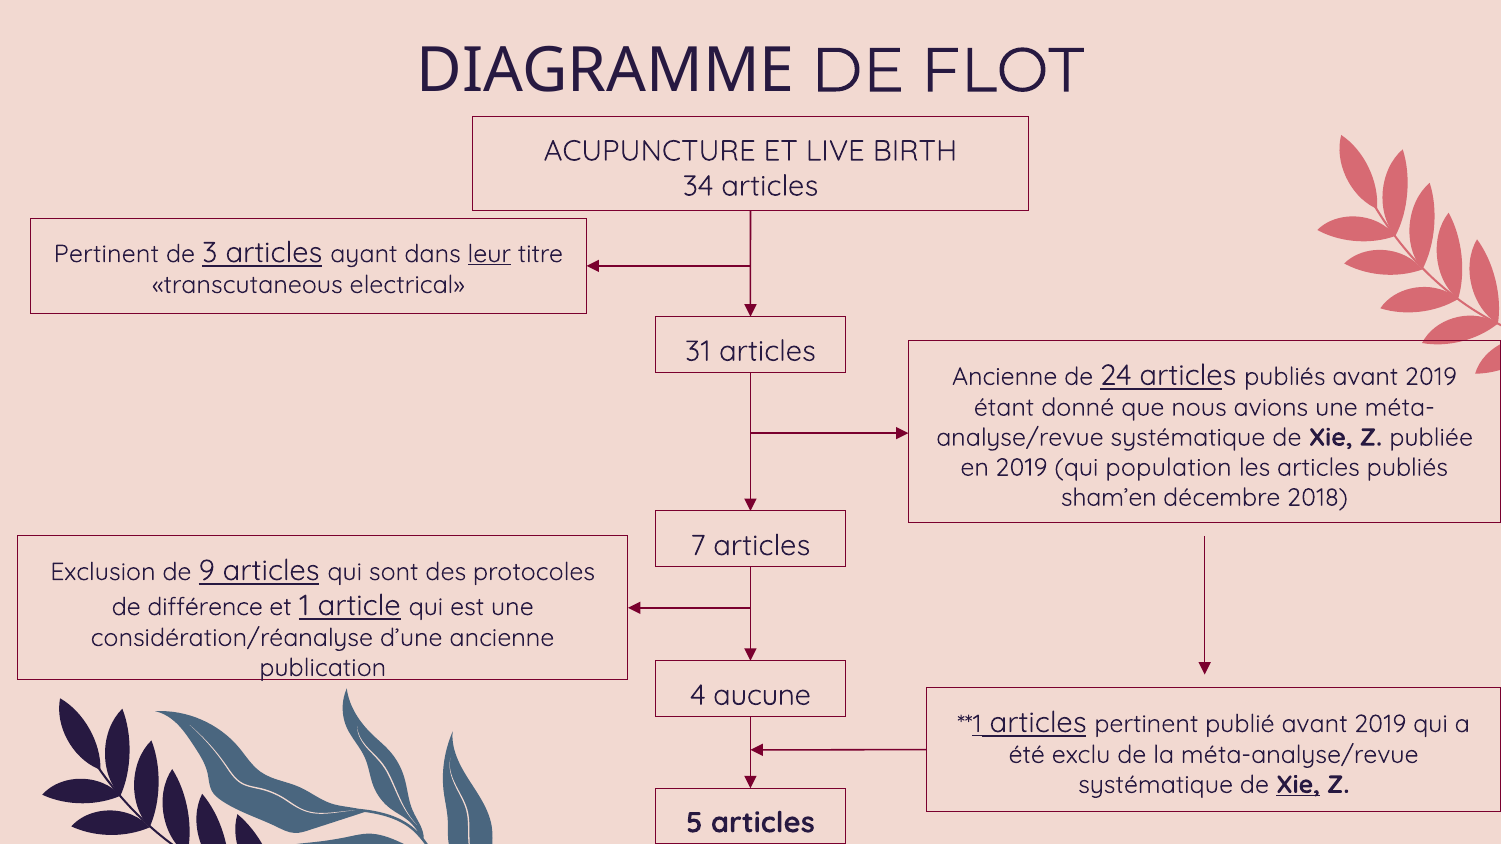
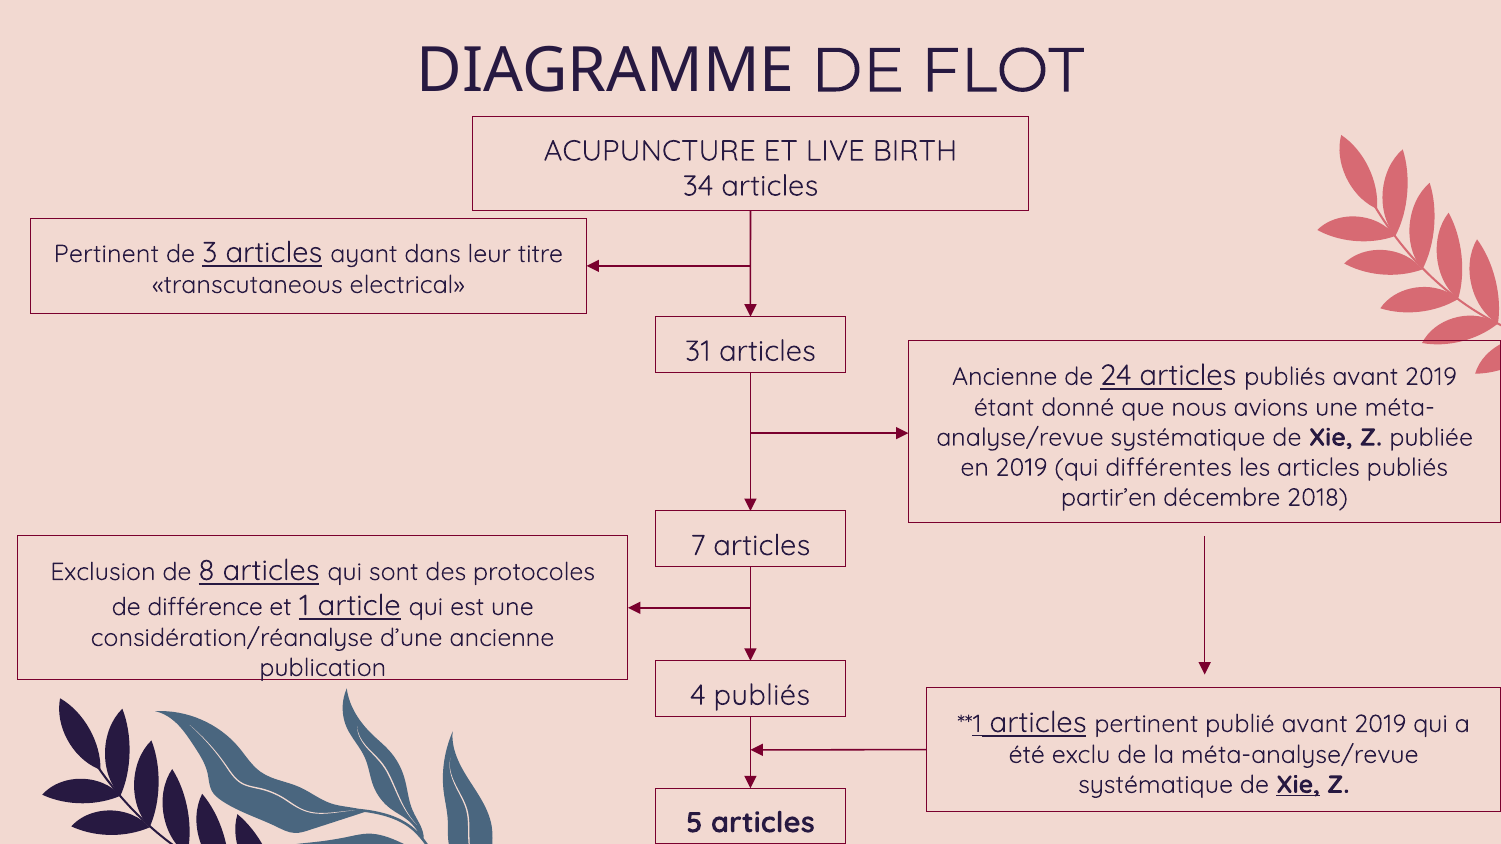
leur underline: present -> none
population: population -> différentes
sham’en: sham’en -> partir’en
9: 9 -> 8
4 aucune: aucune -> publiés
